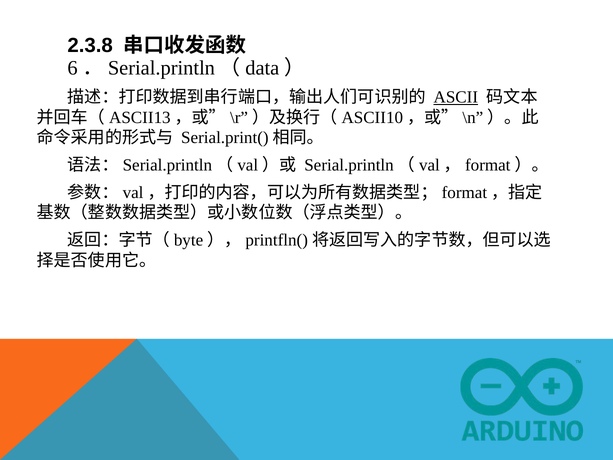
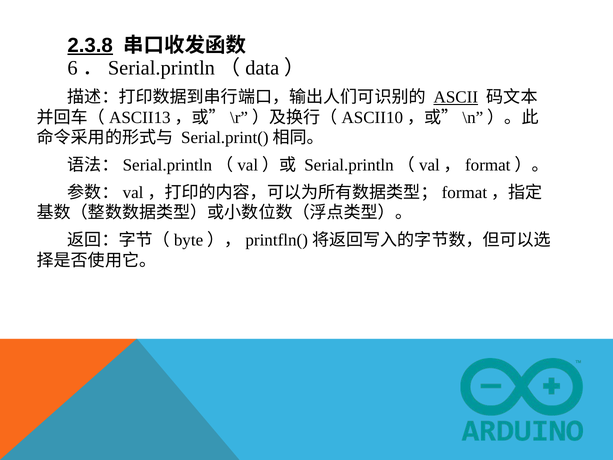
2.3.8 underline: none -> present
